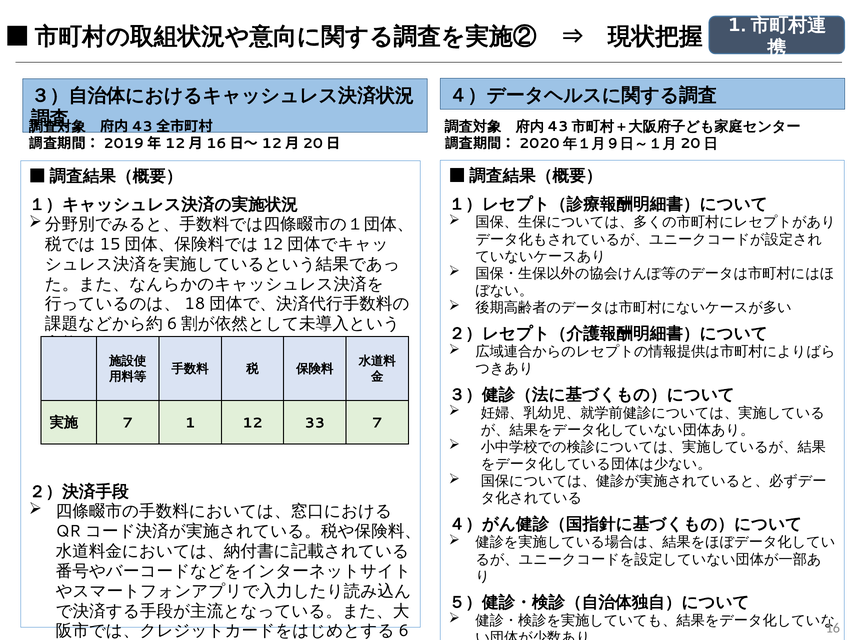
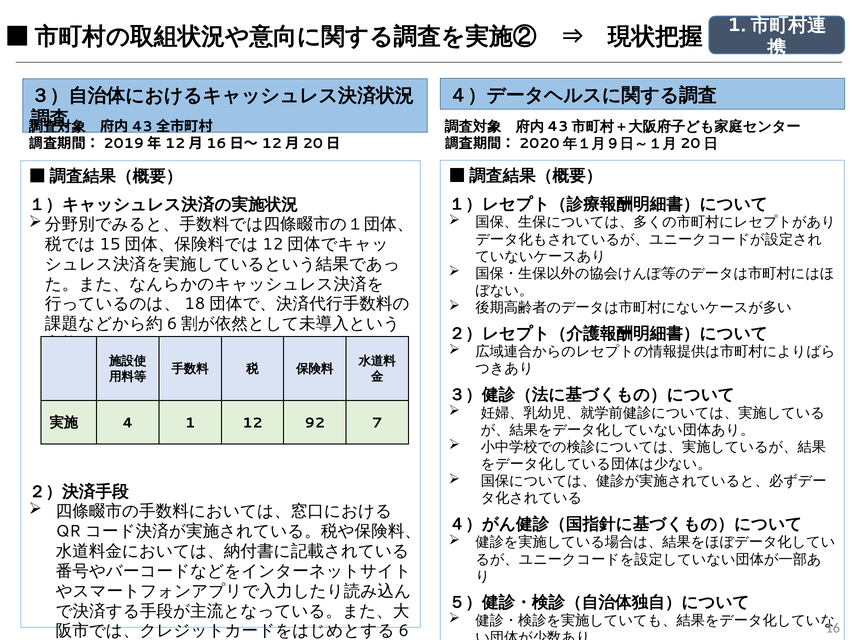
7 at (128, 423): 7 -> 4
33: 33 -> 92
